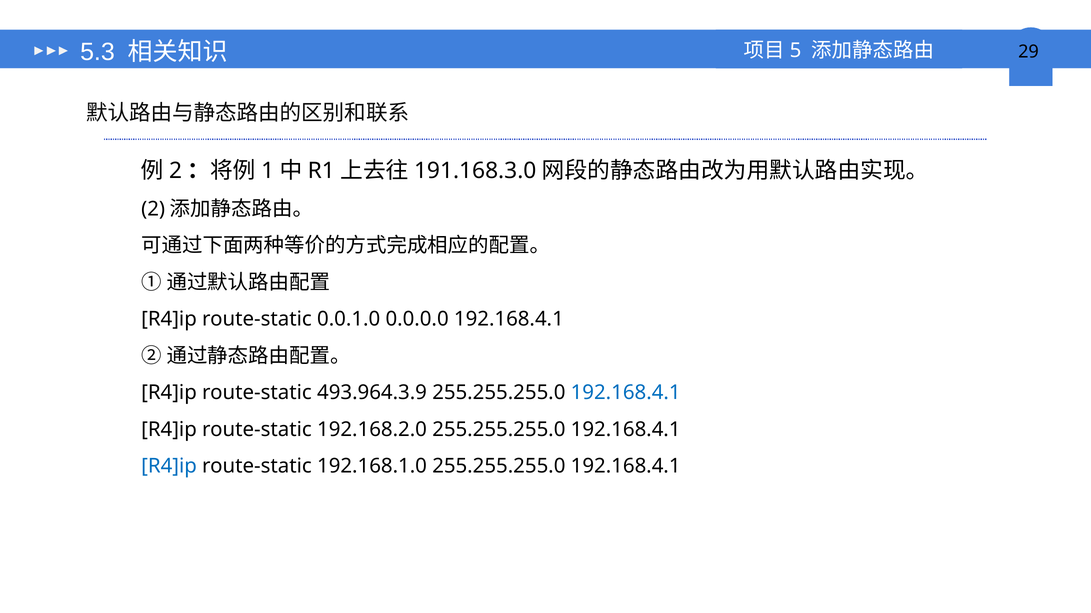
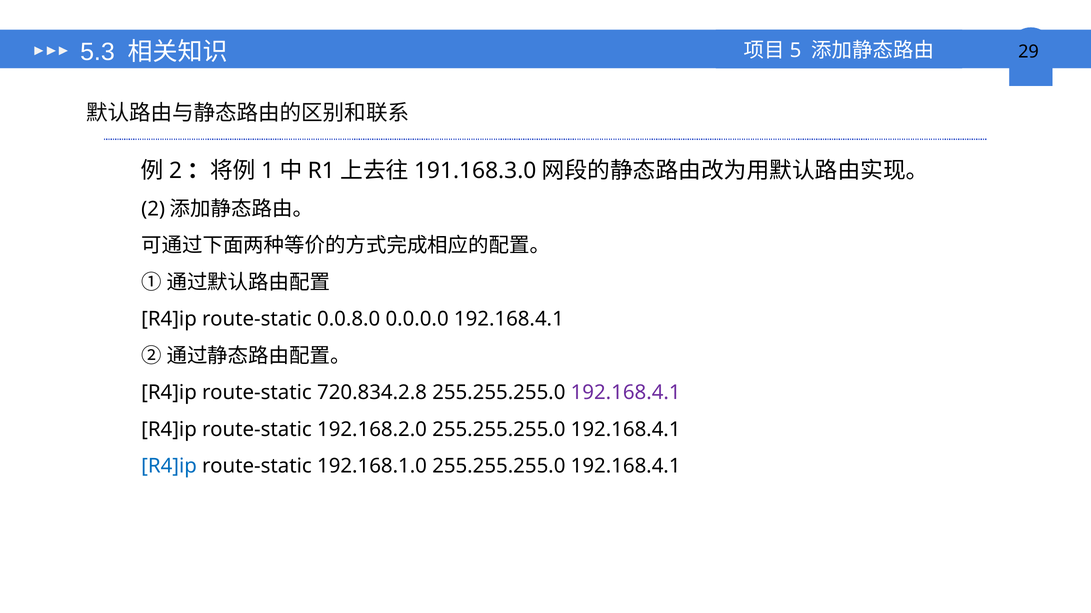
0.0.1.0: 0.0.1.0 -> 0.0.8.0
493.964.3.9: 493.964.3.9 -> 720.834.2.8
192.168.4.1 at (626, 393) colour: blue -> purple
